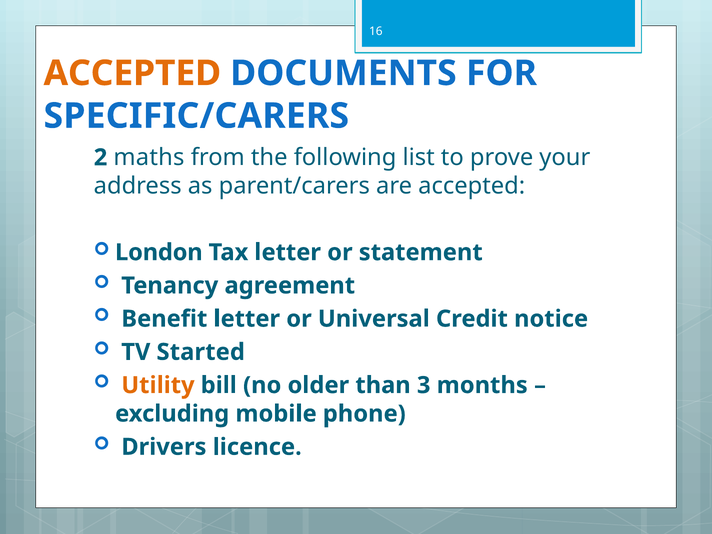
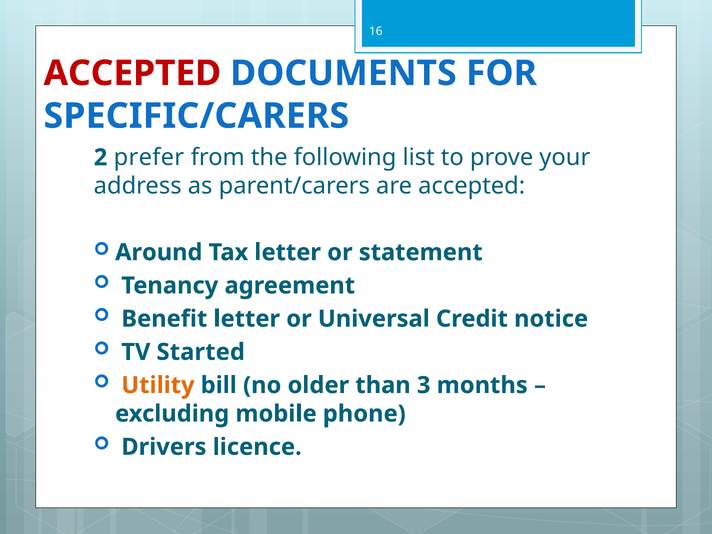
ACCEPTED at (132, 73) colour: orange -> red
maths: maths -> prefer
London: London -> Around
